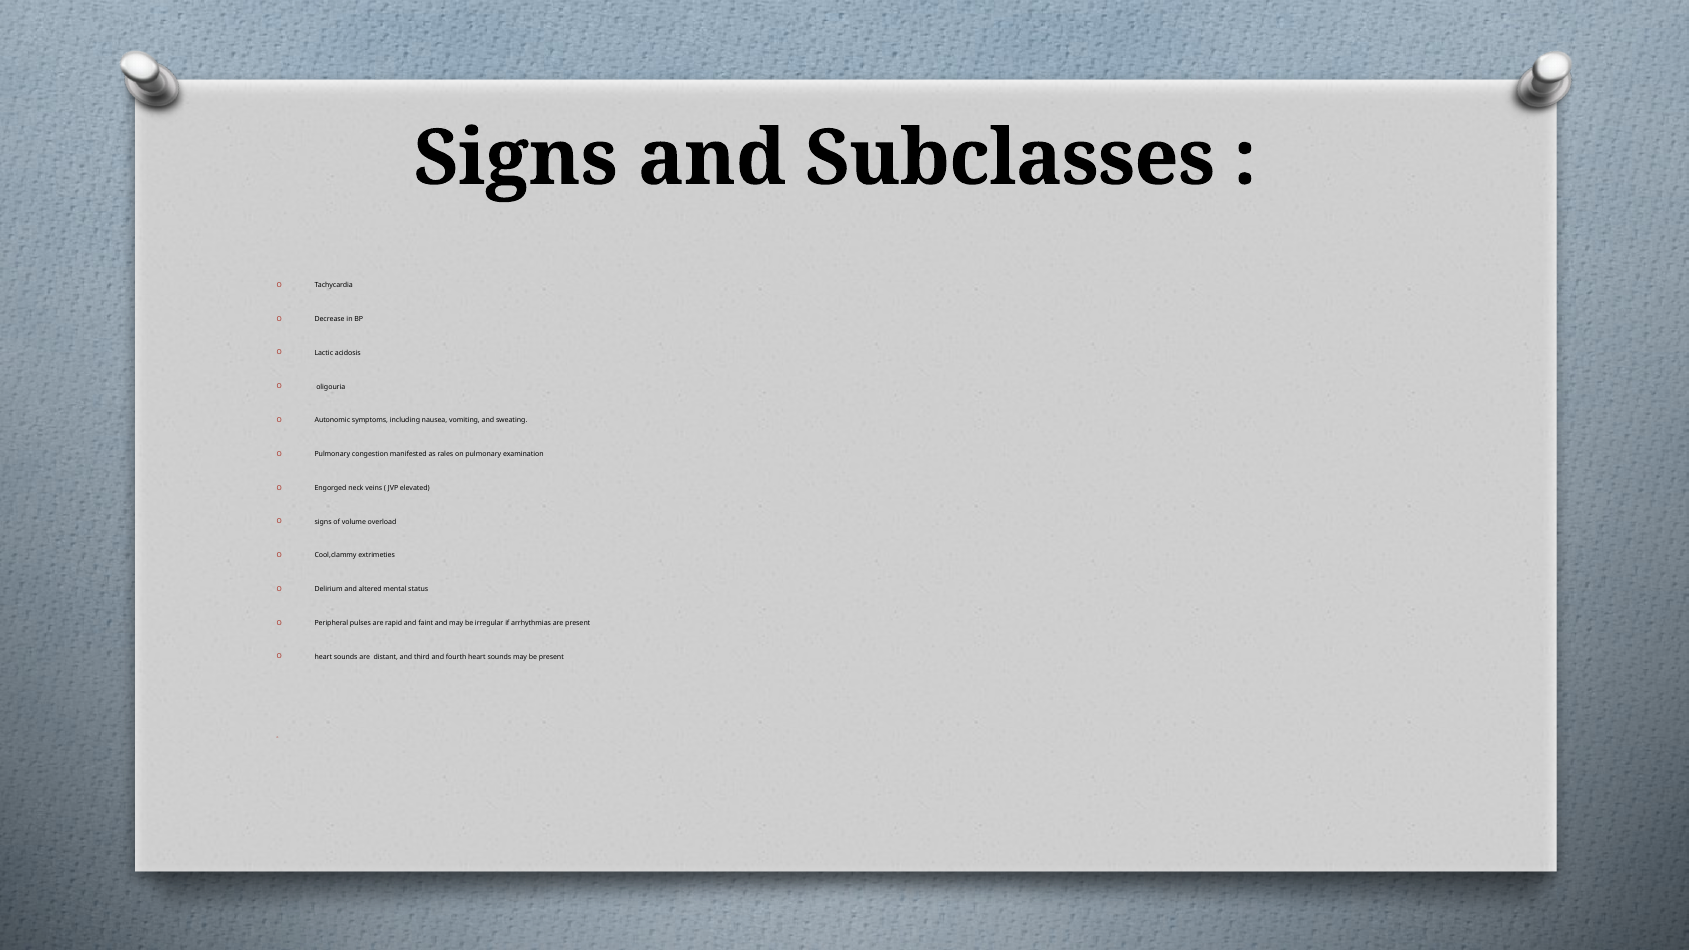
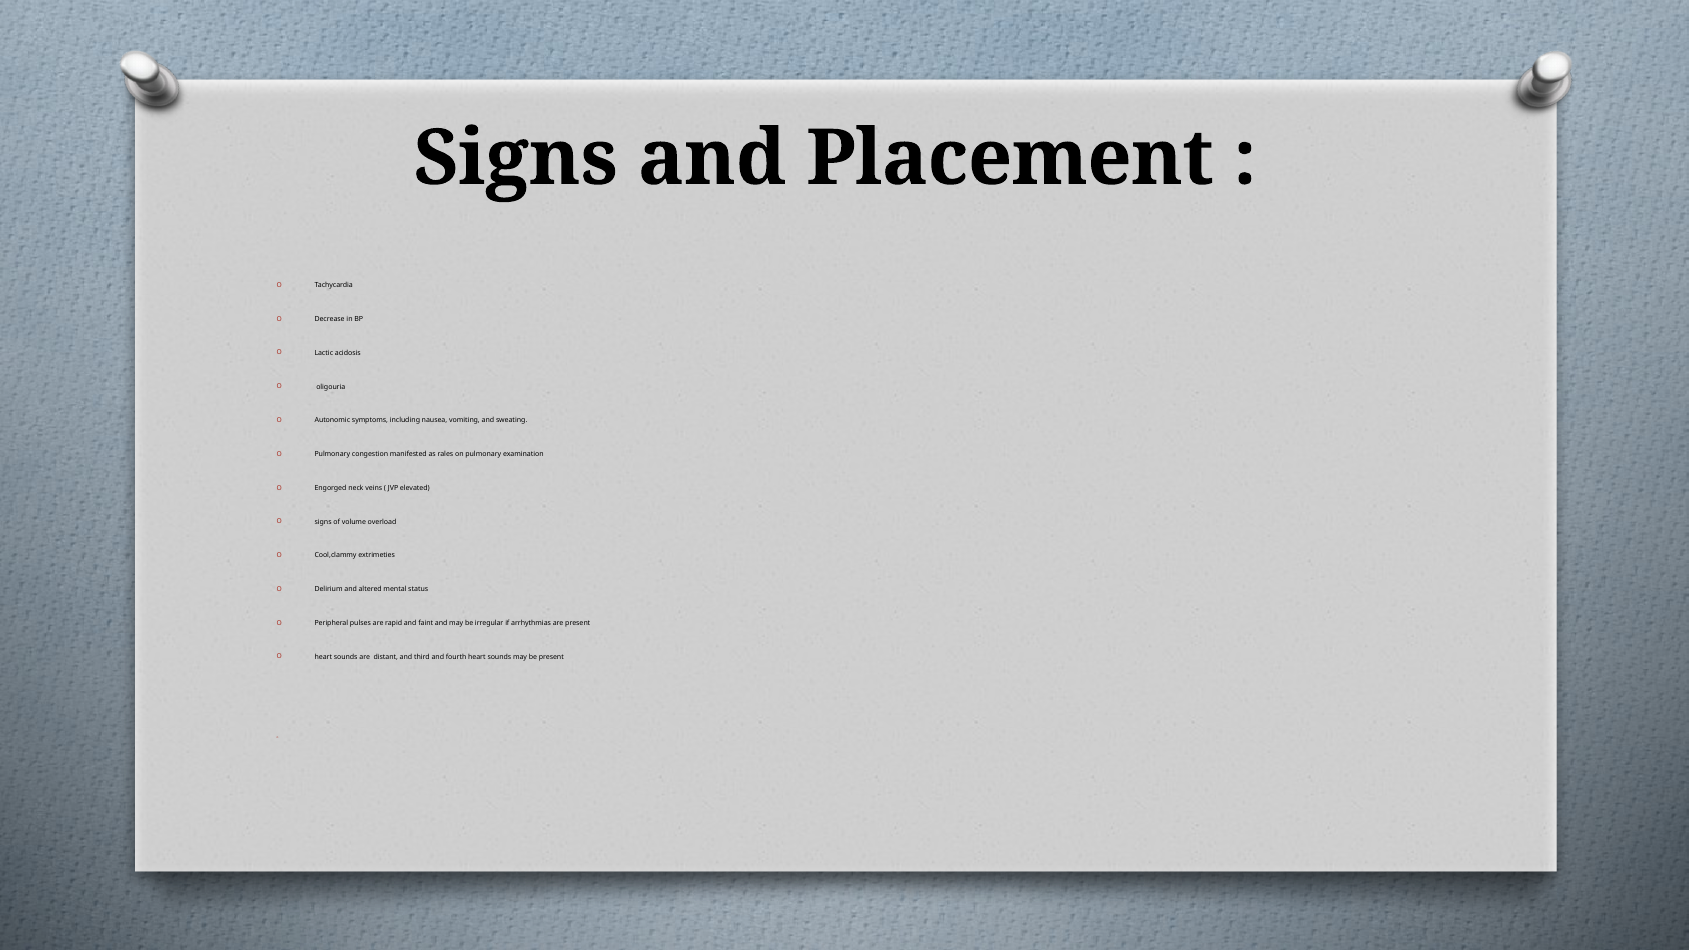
Subclasses: Subclasses -> Placement
